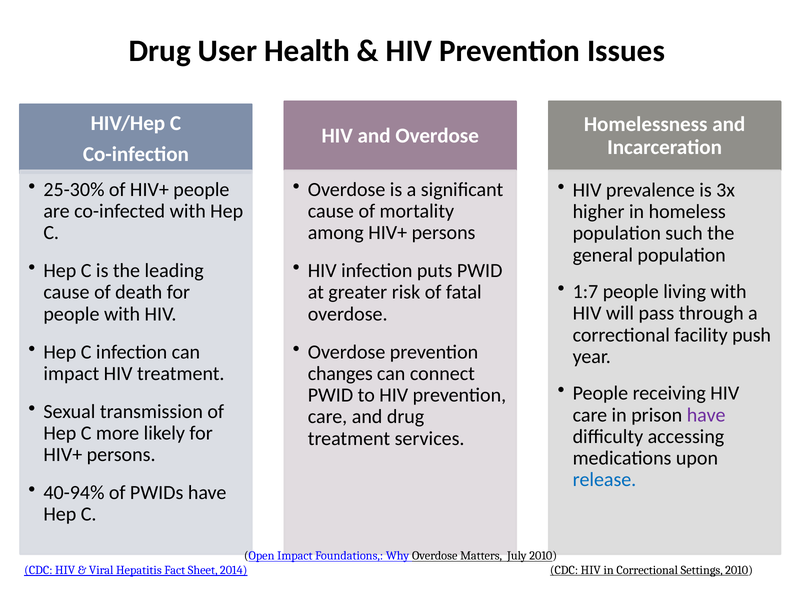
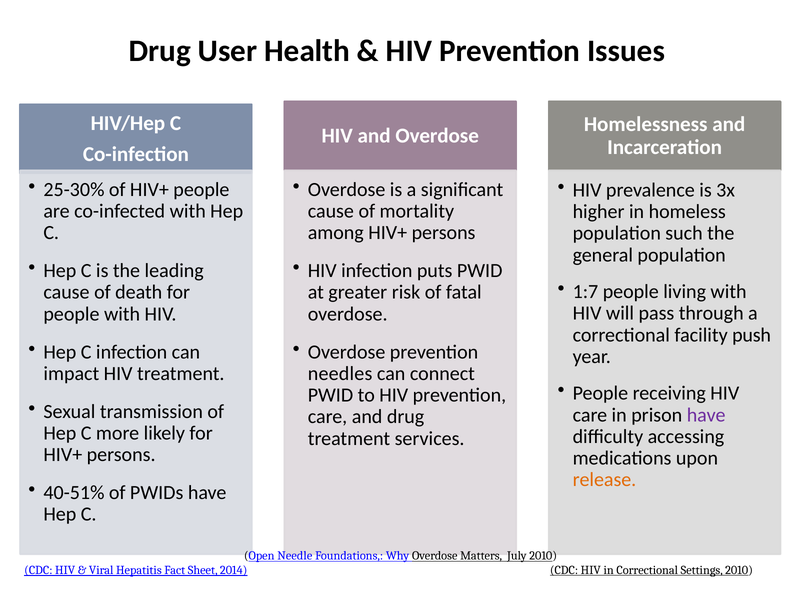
changes: changes -> needles
release colour: blue -> orange
40-94%: 40-94% -> 40-51%
Open Impact: Impact -> Needle
